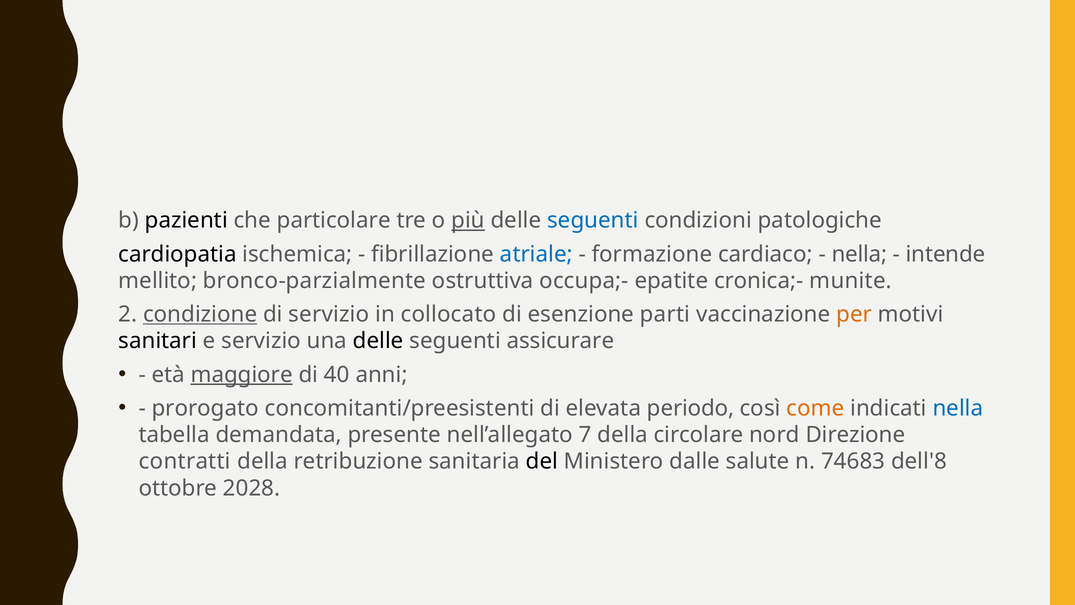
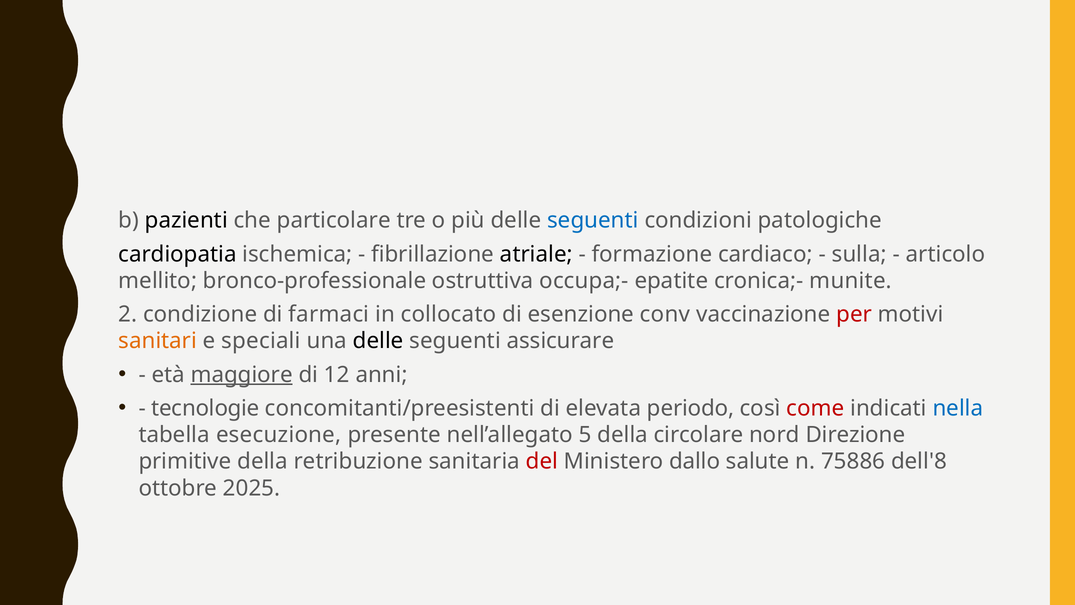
più underline: present -> none
atriale colour: blue -> black
nella at (859, 254): nella -> sulla
intende: intende -> articolo
bronco-parzialmente: bronco-parzialmente -> bronco-professionale
condizione underline: present -> none
di servizio: servizio -> farmaci
parti: parti -> conv
per colour: orange -> red
sanitari colour: black -> orange
e servizio: servizio -> speciali
40: 40 -> 12
prorogato: prorogato -> tecnologie
come colour: orange -> red
demandata: demandata -> esecuzione
7: 7 -> 5
contratti: contratti -> primitive
del colour: black -> red
dalle: dalle -> dallo
74683: 74683 -> 75886
2028: 2028 -> 2025
